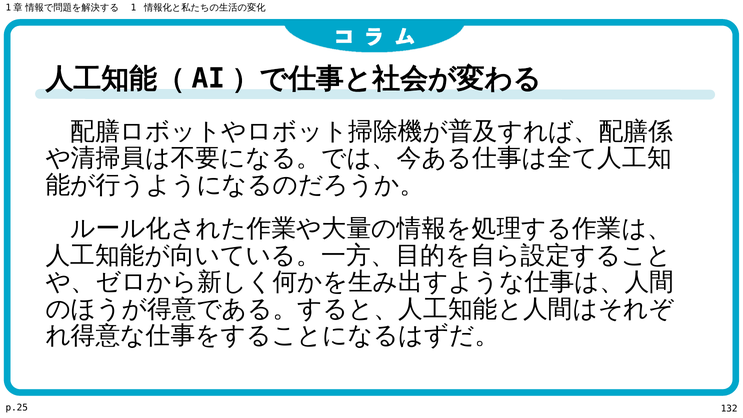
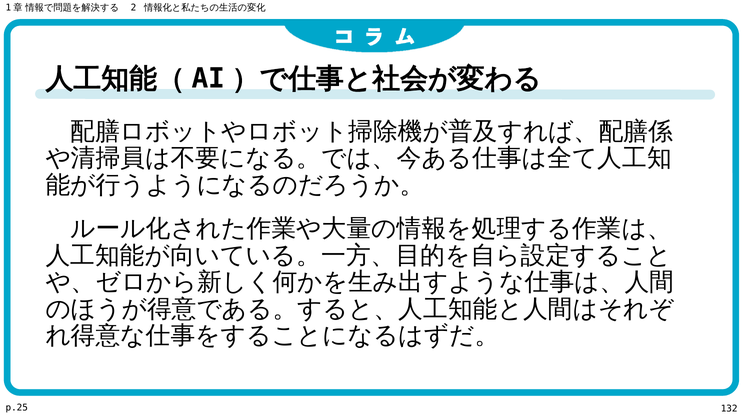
1: 1 -> 2
